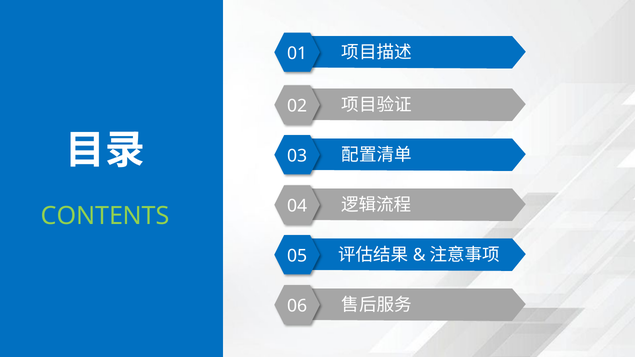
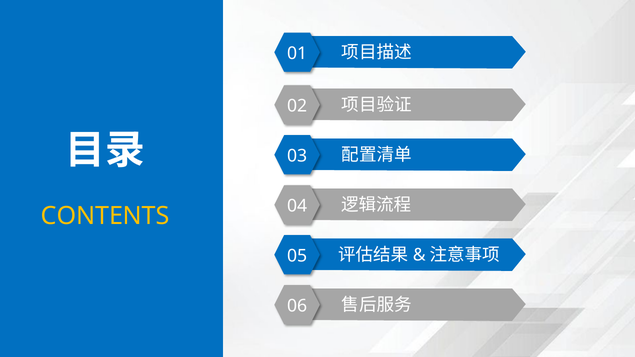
CONTENTS colour: light green -> yellow
